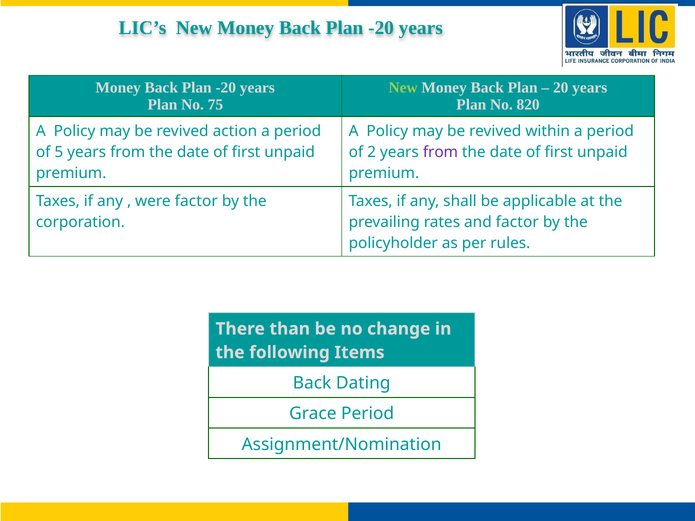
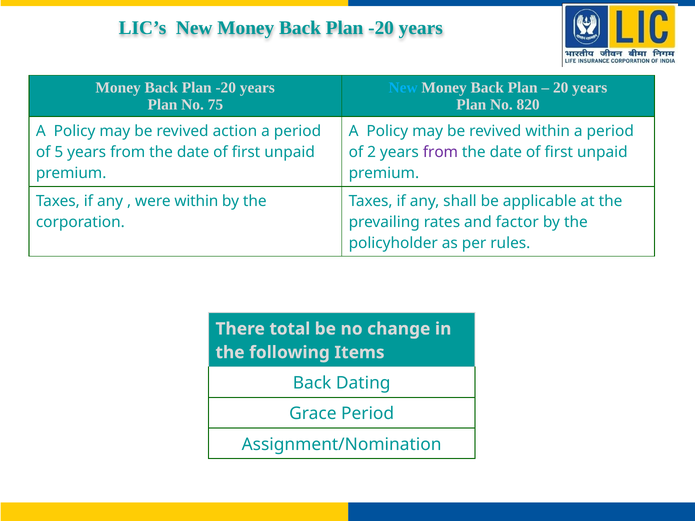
New at (403, 87) colour: light green -> light blue
were factor: factor -> within
than: than -> total
